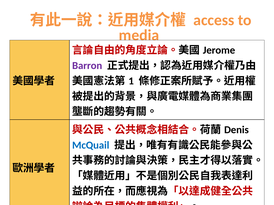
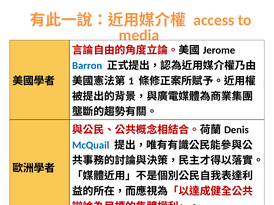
Barron colour: purple -> blue
